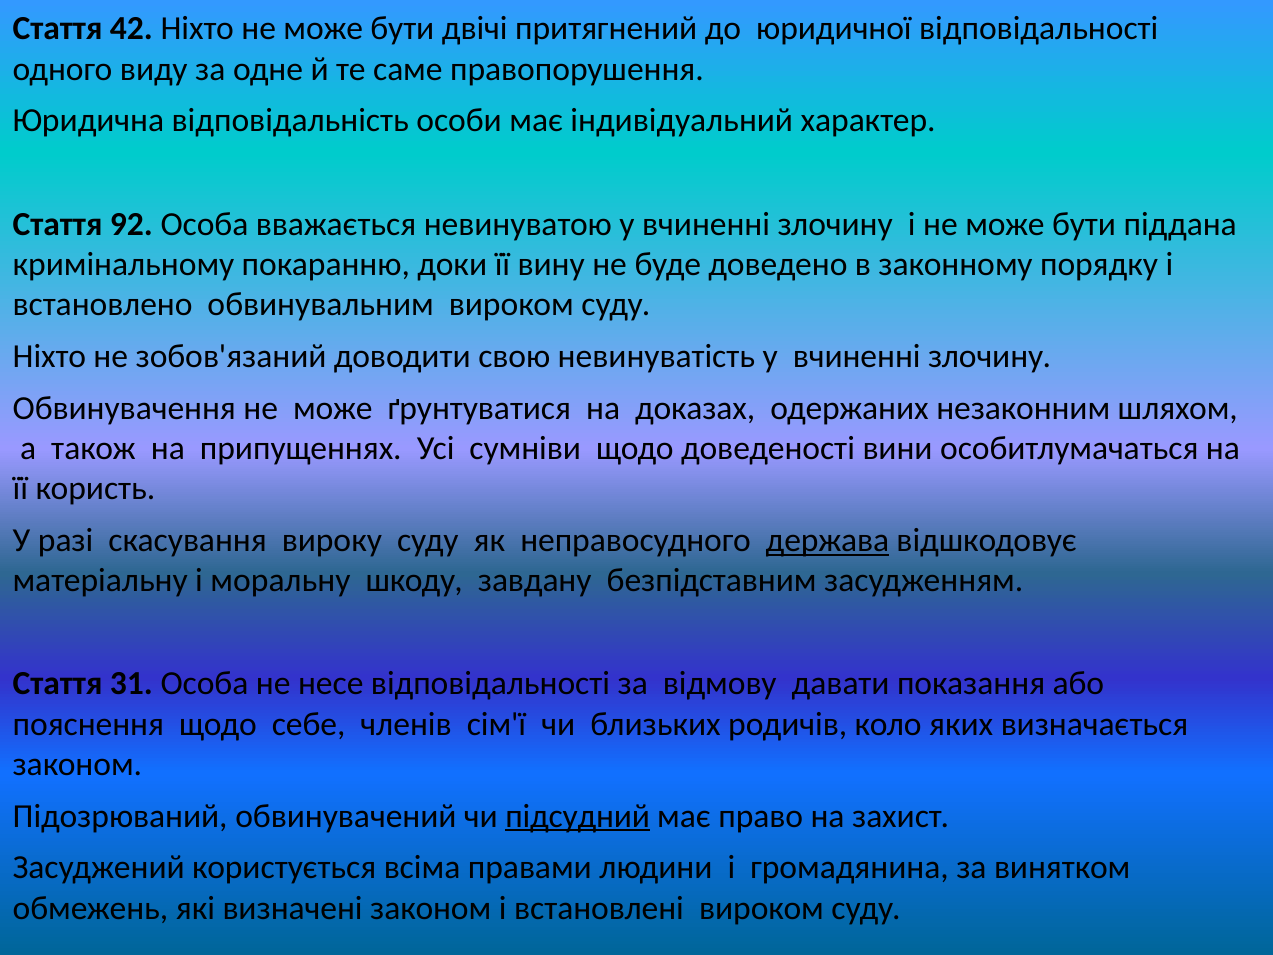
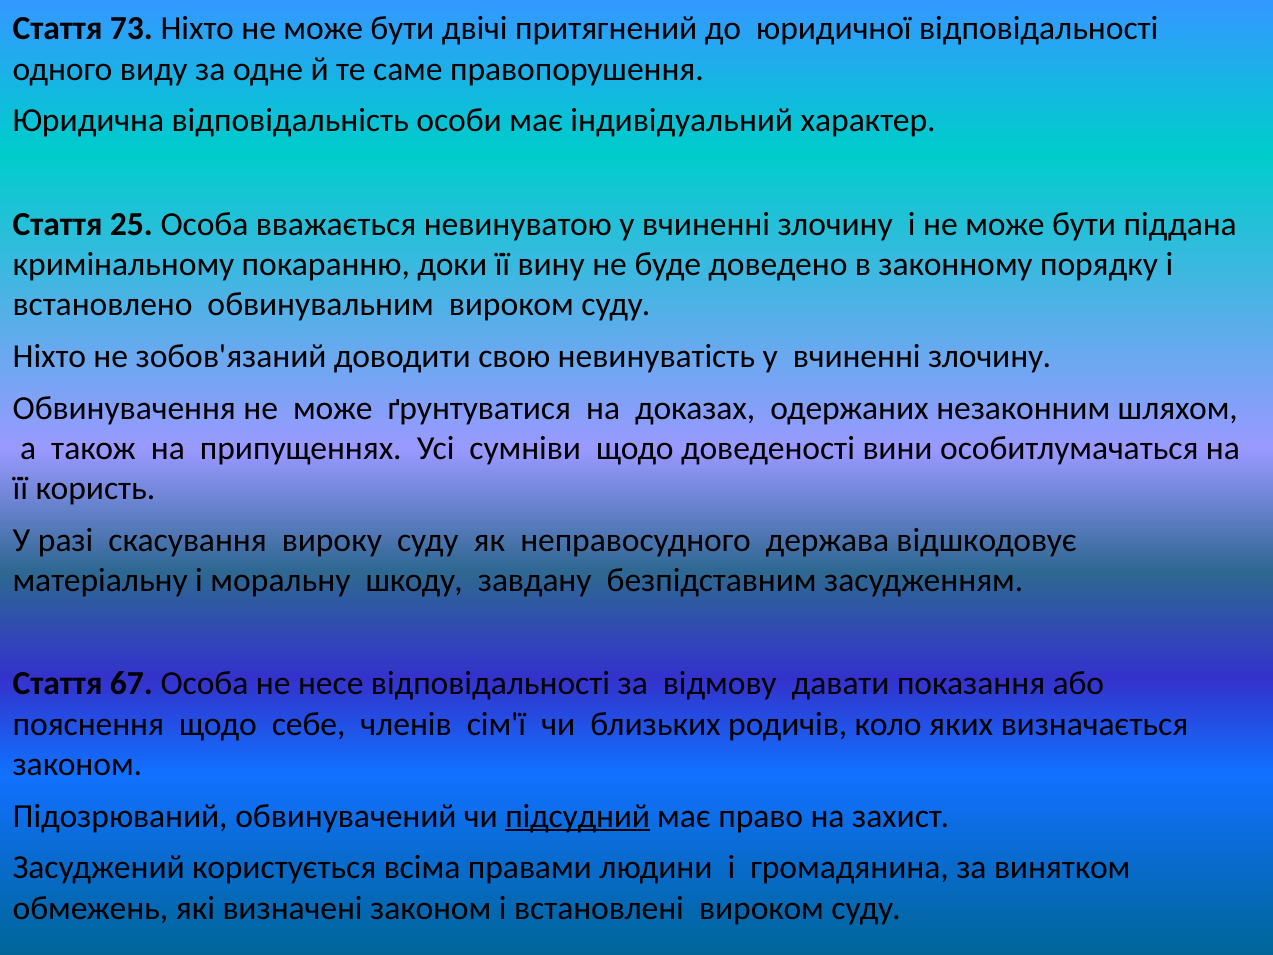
42: 42 -> 73
92: 92 -> 25
держава underline: present -> none
31: 31 -> 67
